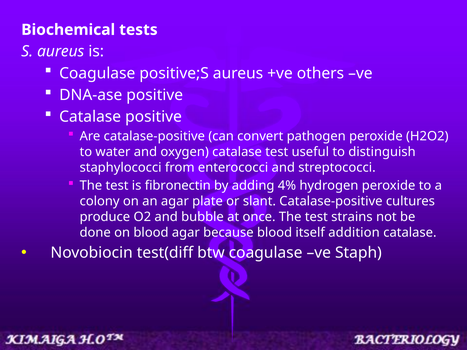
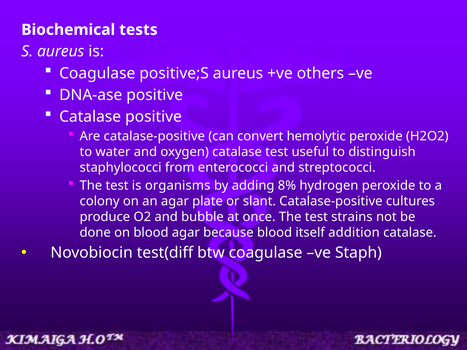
pathogen: pathogen -> hemolytic
fibronectin: fibronectin -> organisms
4%: 4% -> 8%
